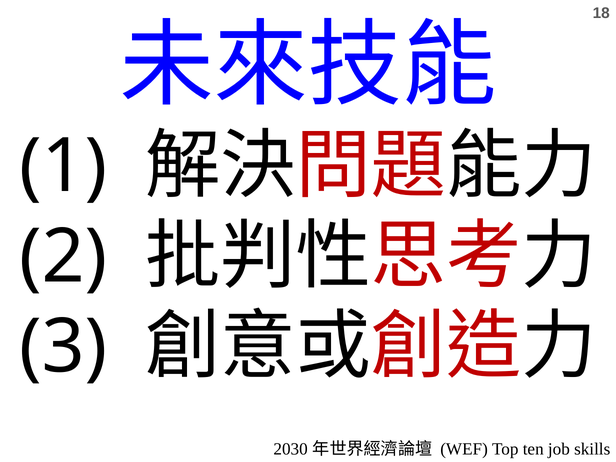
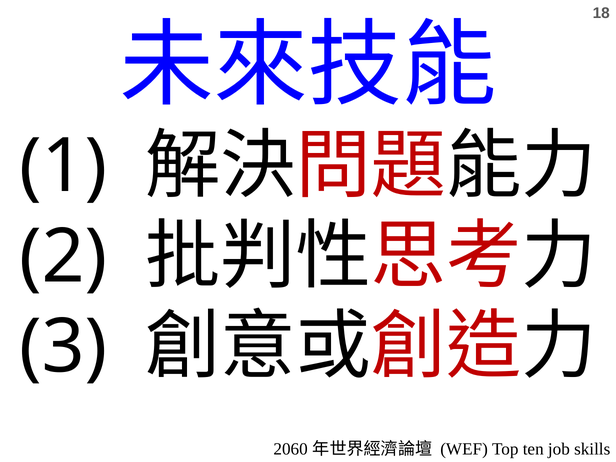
2030: 2030 -> 2060
